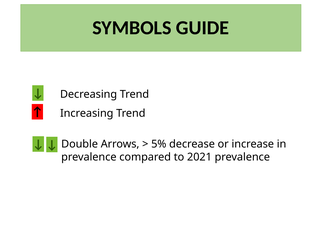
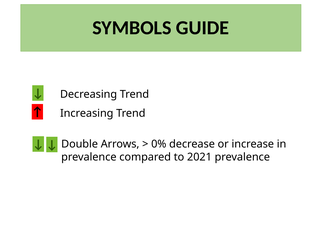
5%: 5% -> 0%
